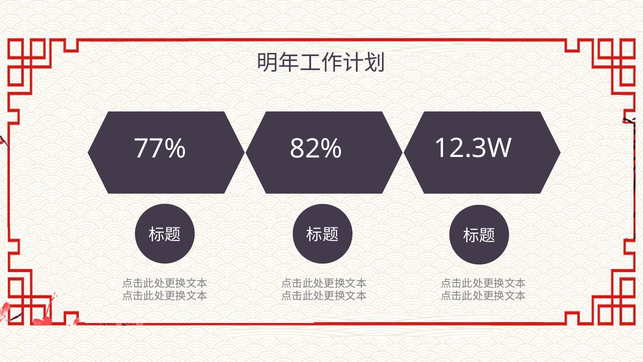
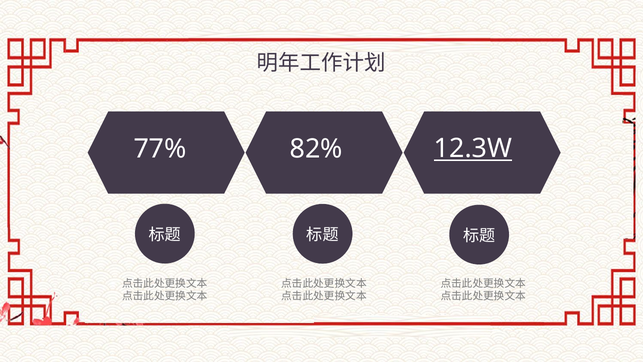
12.3W underline: none -> present
